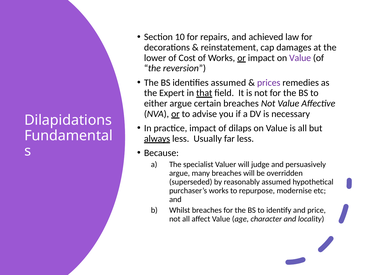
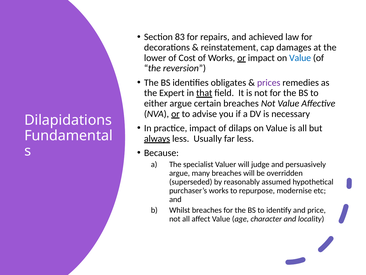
10: 10 -> 83
Value at (300, 58) colour: purple -> blue
identifies assumed: assumed -> obligates
